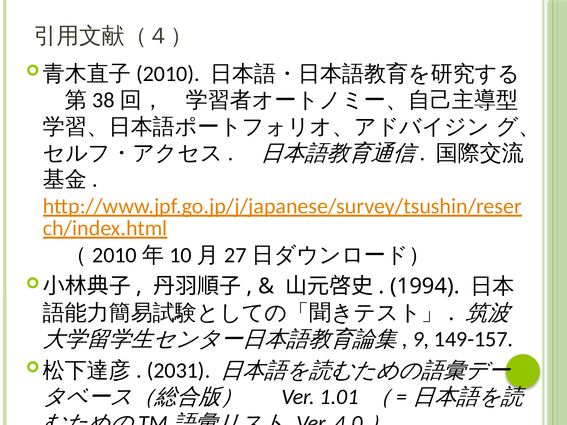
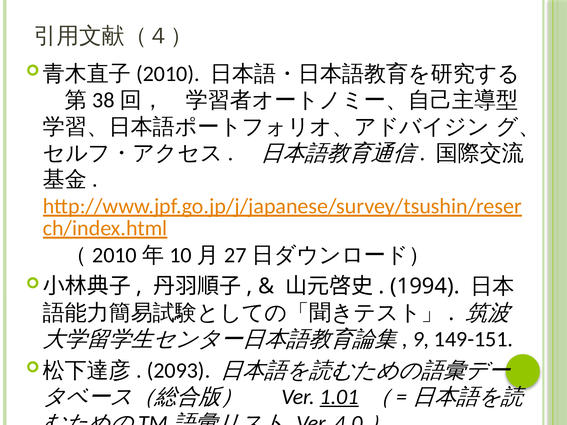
149-157: 149-157 -> 149-151
2031: 2031 -> 2093
1.01 underline: none -> present
